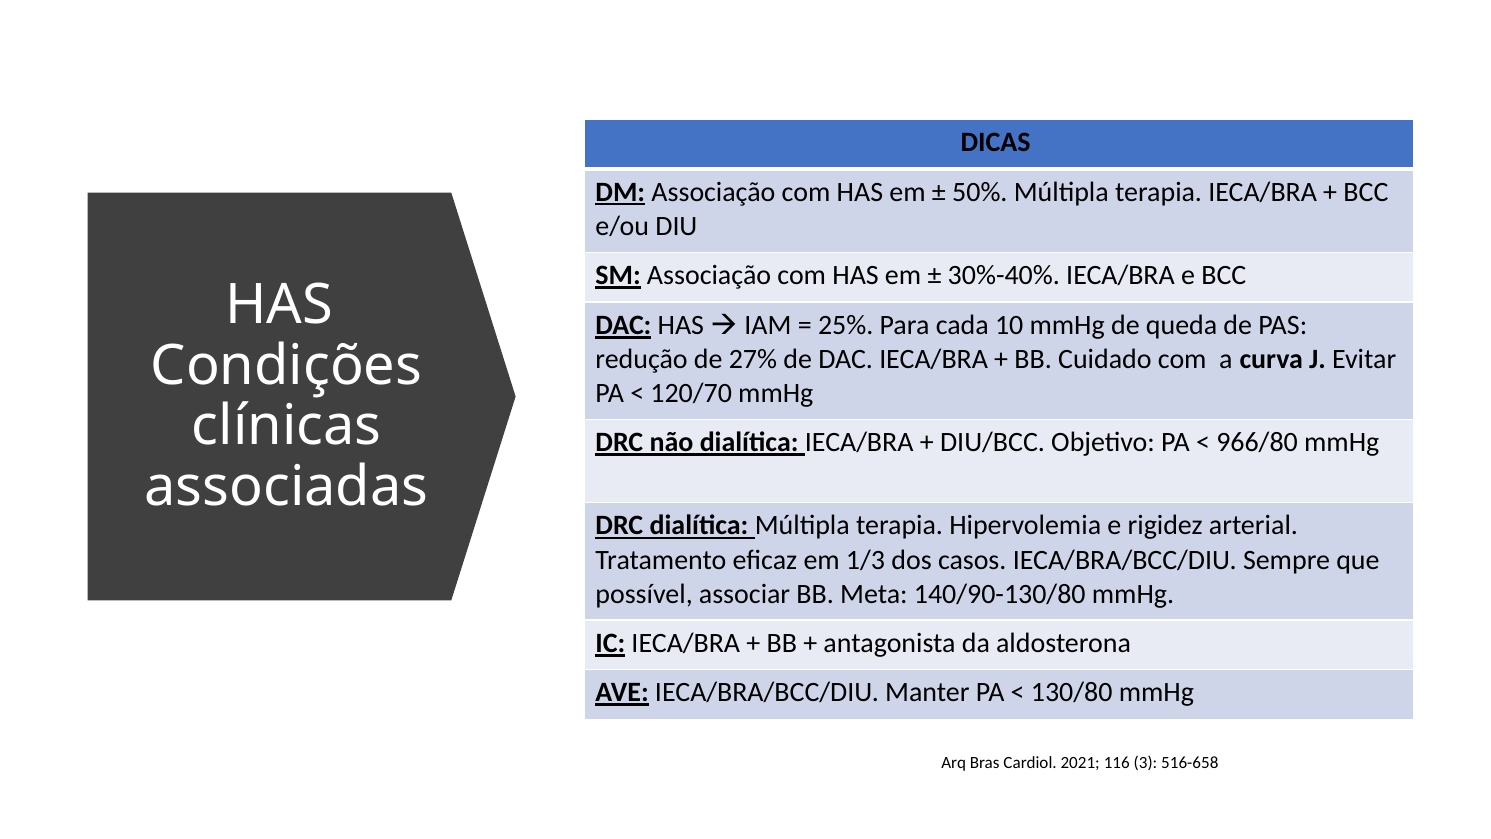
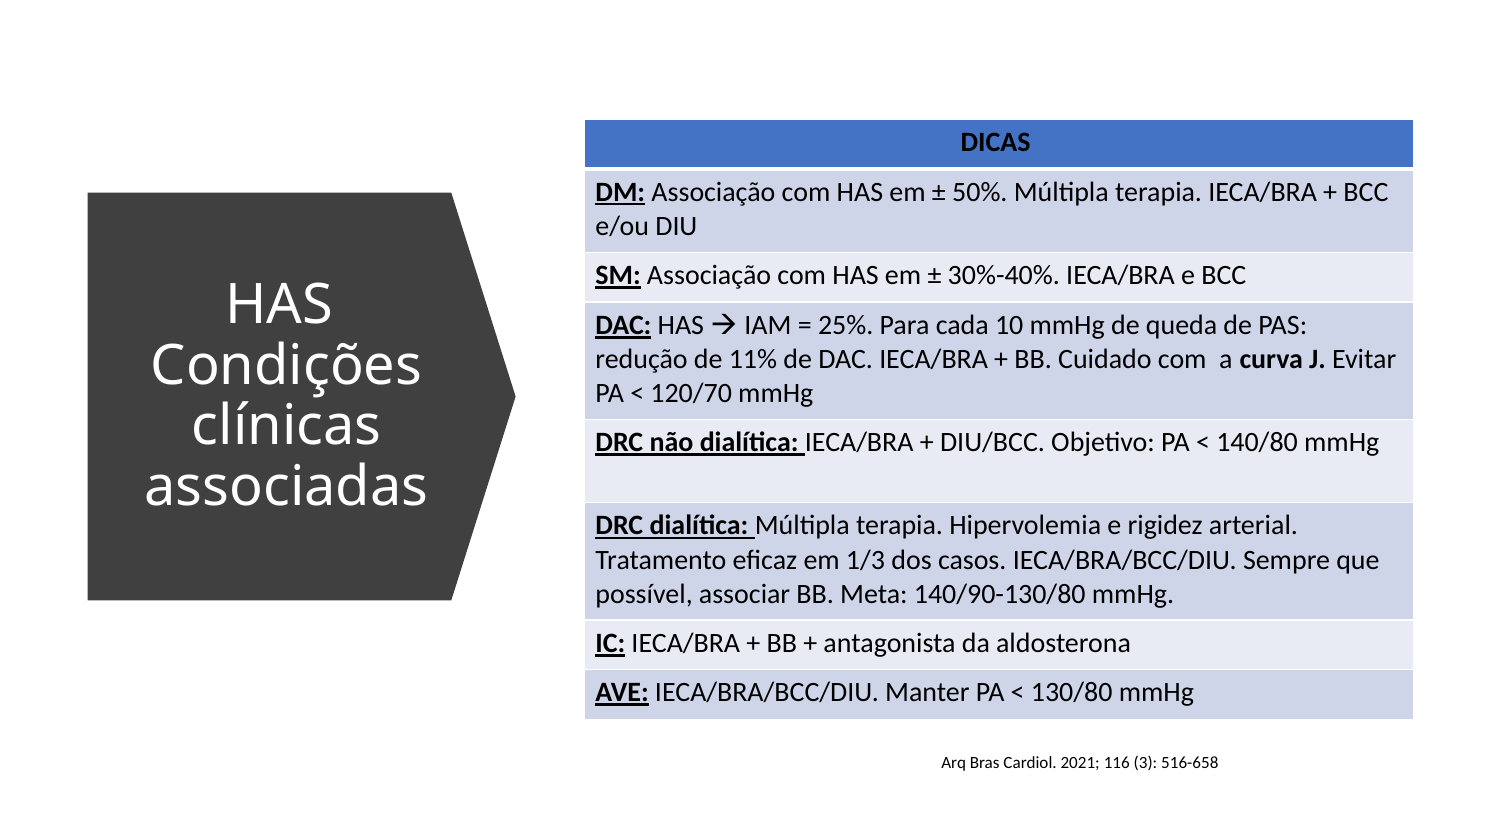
27%: 27% -> 11%
966/80: 966/80 -> 140/80
